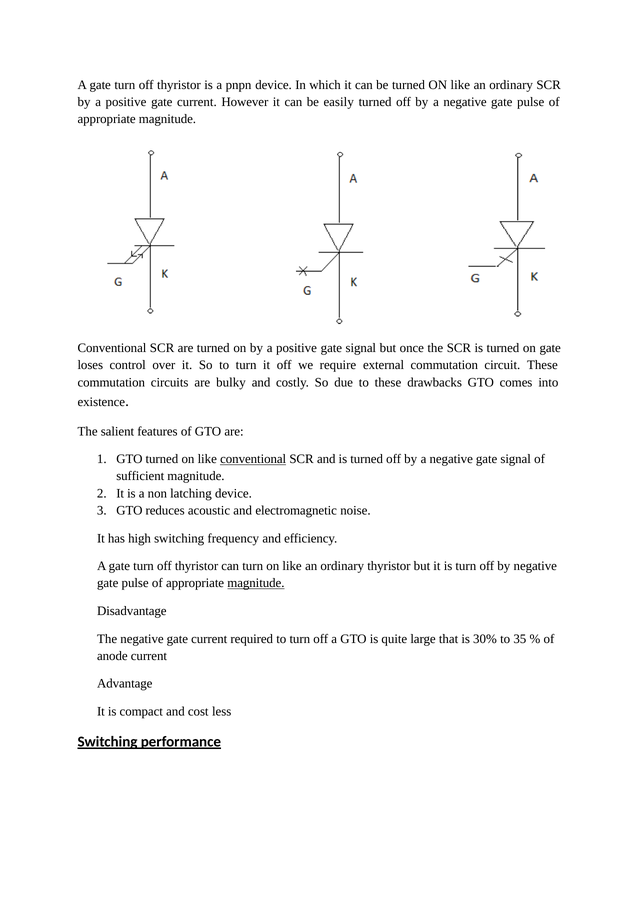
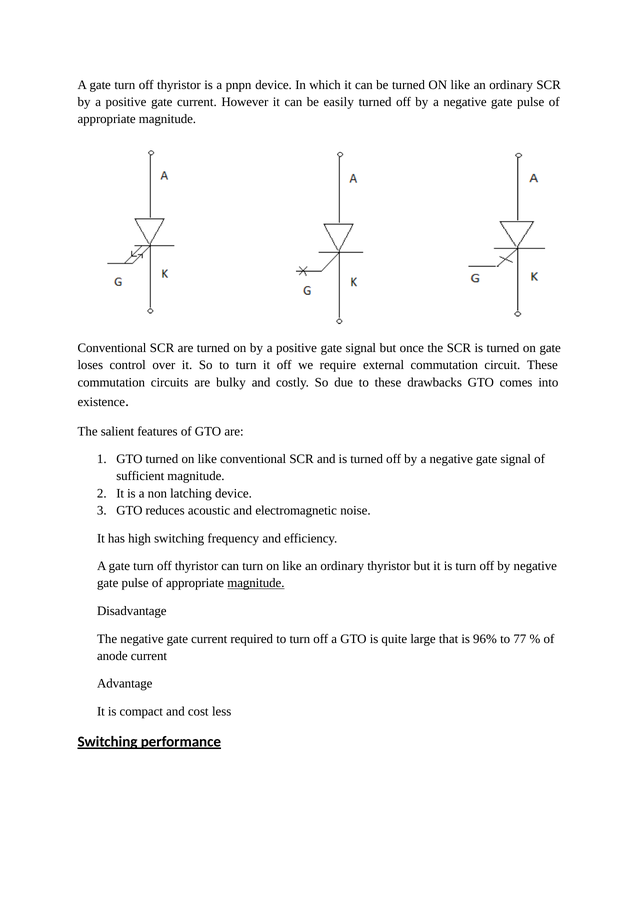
conventional at (253, 459) underline: present -> none
30%: 30% -> 96%
35: 35 -> 77
